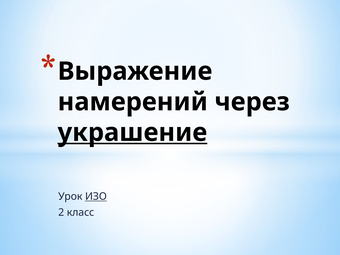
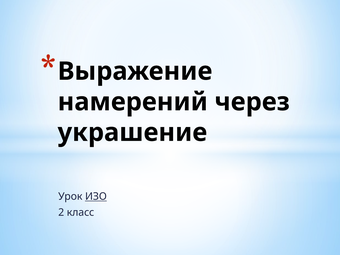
украшение underline: present -> none
